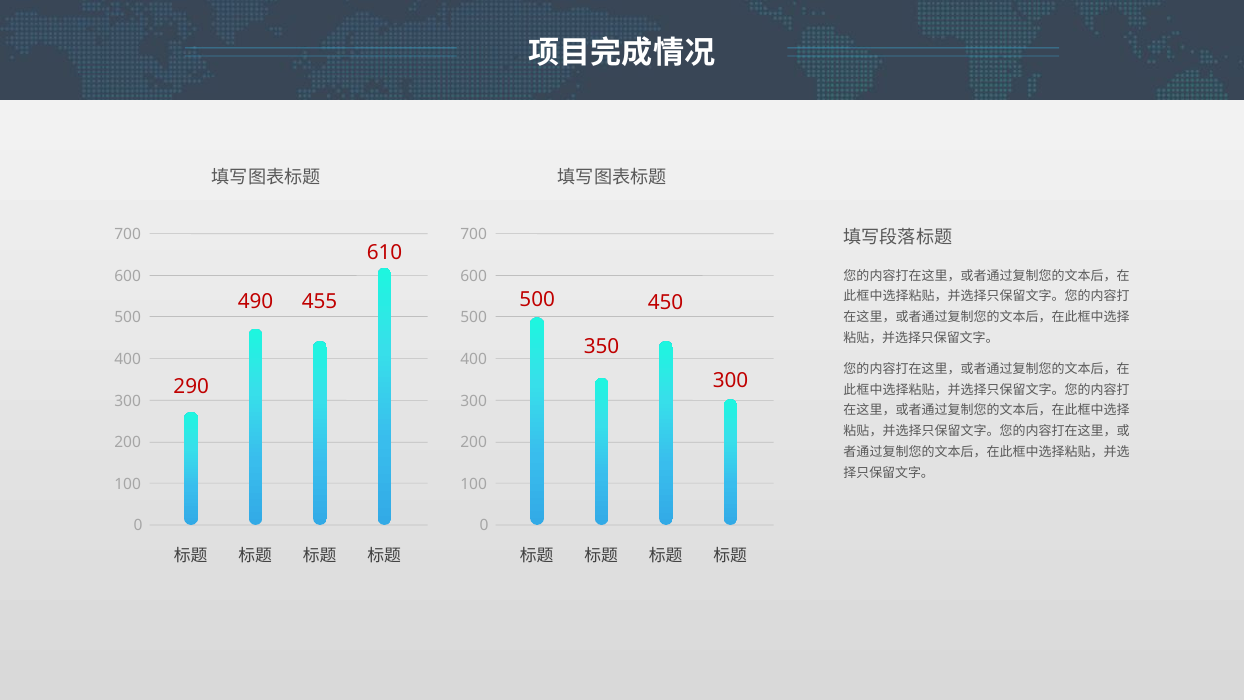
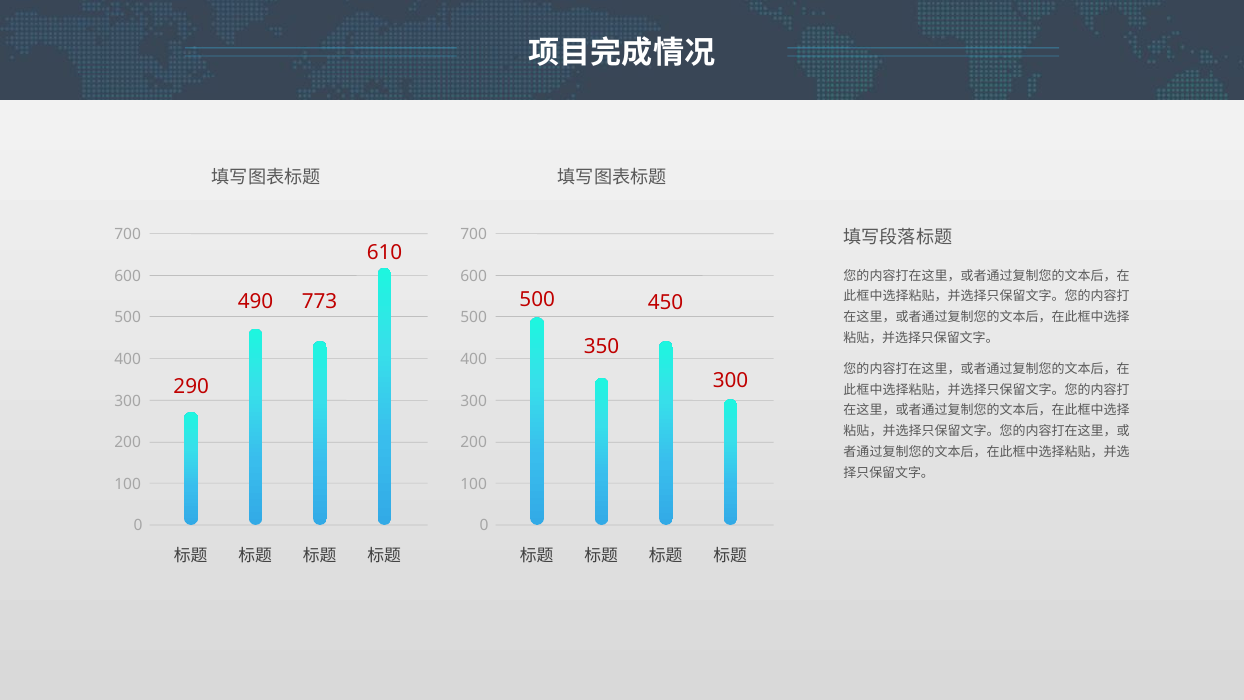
455: 455 -> 773
